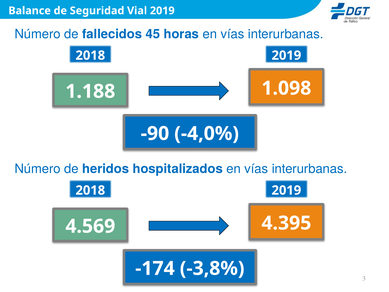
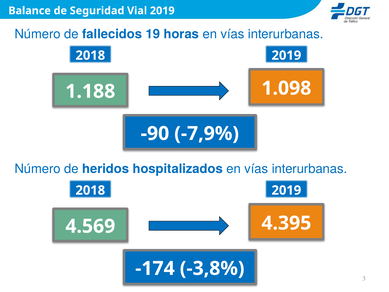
45: 45 -> 19
-4,0%: -4,0% -> -7,9%
